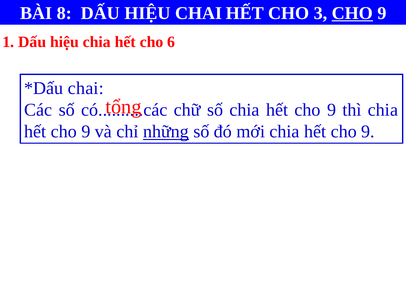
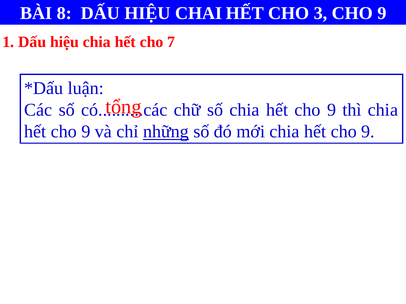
CHO at (352, 13) underline: present -> none
6: 6 -> 7
chai at (86, 89): chai -> luận
